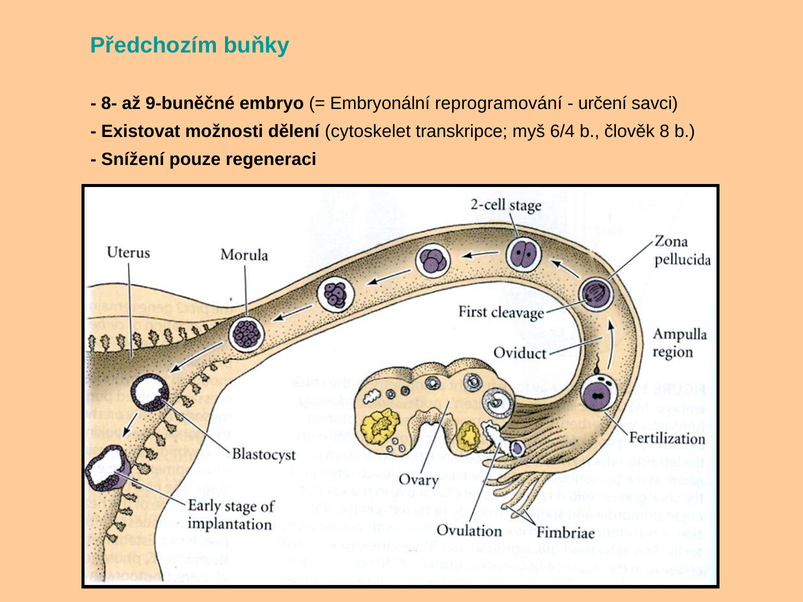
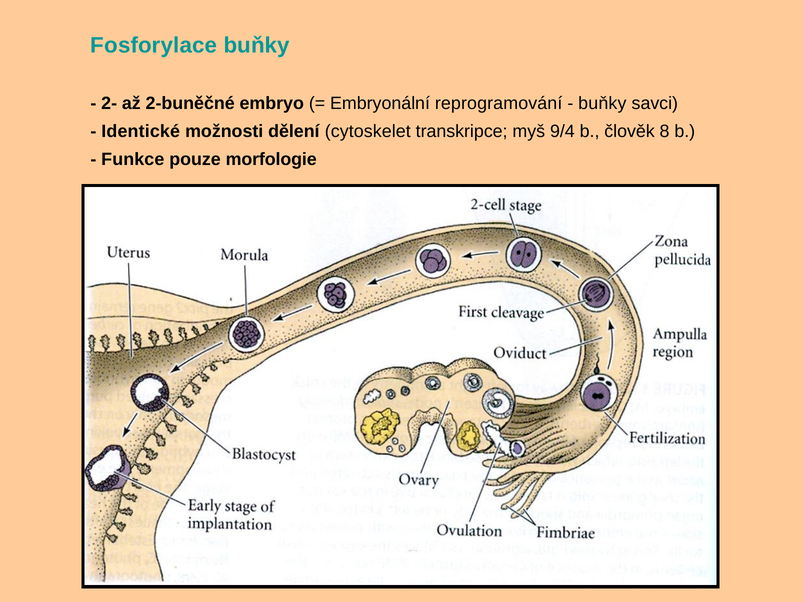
Předchozím: Předchozím -> Fosforylace
8-: 8- -> 2-
9-buněčné: 9-buněčné -> 2-buněčné
určení at (603, 104): určení -> buňky
Existovat: Existovat -> Identické
6/4: 6/4 -> 9/4
Snížení: Snížení -> Funkce
regeneraci: regeneraci -> morfologie
